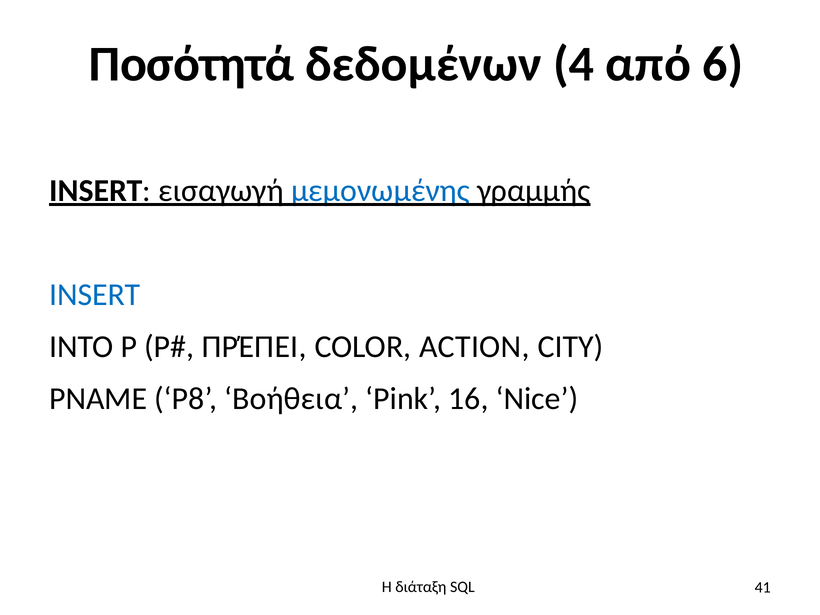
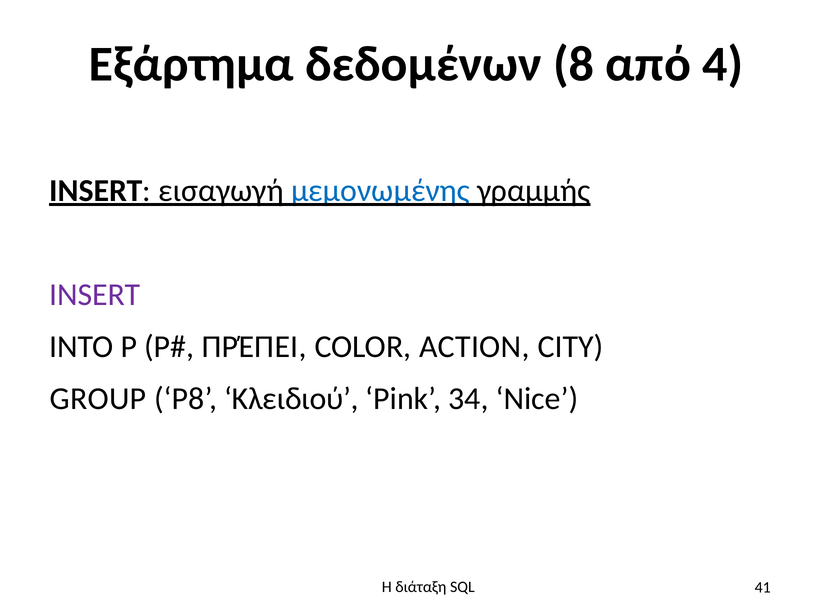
Ποσότητά: Ποσότητά -> Εξάρτημα
4: 4 -> 8
6: 6 -> 4
INSERT at (95, 295) colour: blue -> purple
PNAME: PNAME -> GROUP
Βοήθεια: Βοήθεια -> Κλειδιού
16: 16 -> 34
